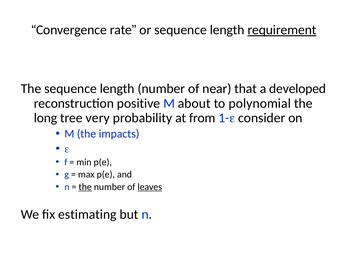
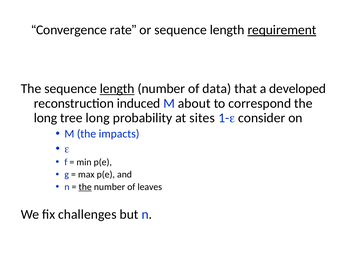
length at (117, 89) underline: none -> present
near: near -> data
positive: positive -> induced
polynomial: polynomial -> correspond
tree very: very -> long
from: from -> sites
leaves underline: present -> none
estimating: estimating -> challenges
